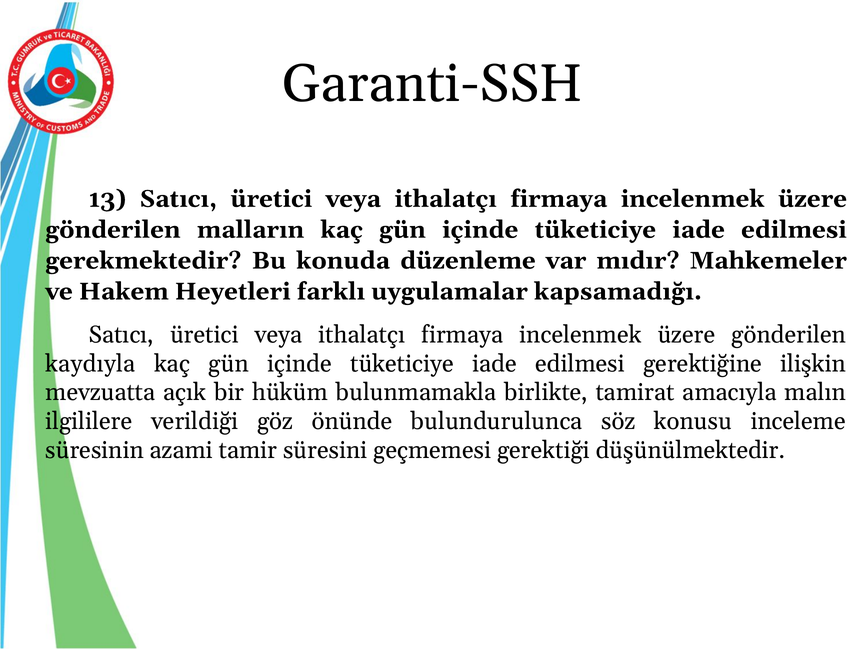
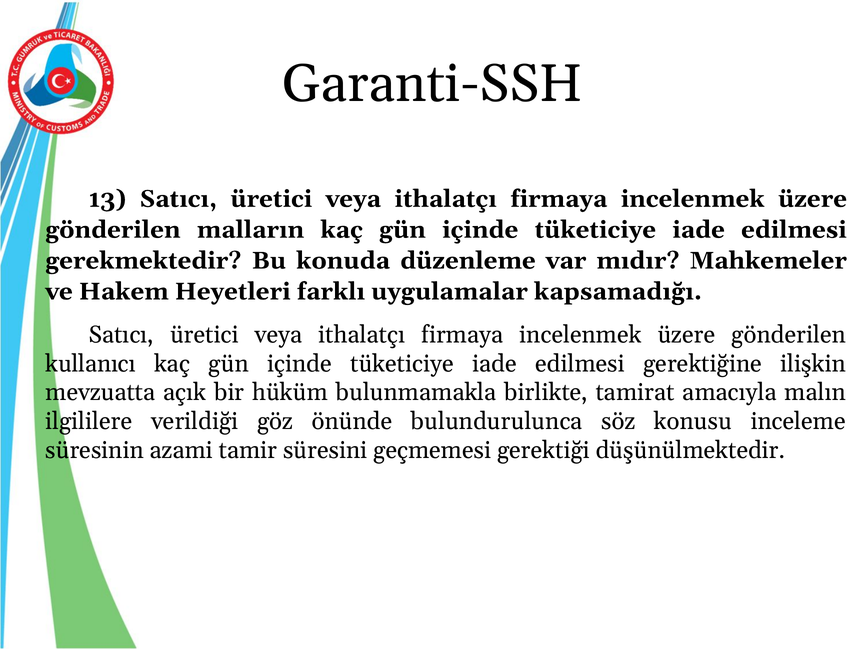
kaydıyla: kaydıyla -> kullanıcı
